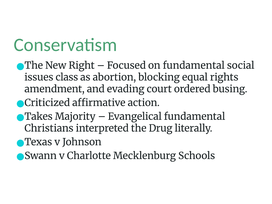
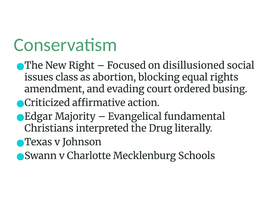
on fundamental: fundamental -> disillusioned
Takes: Takes -> Edgar
